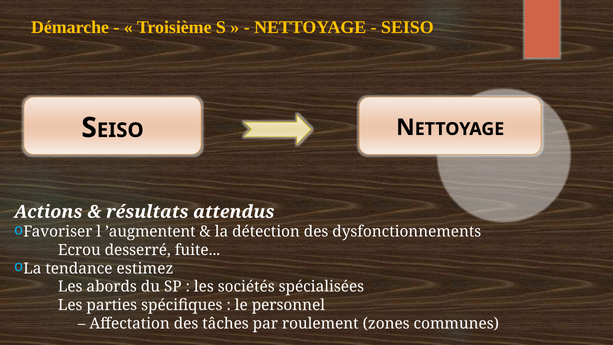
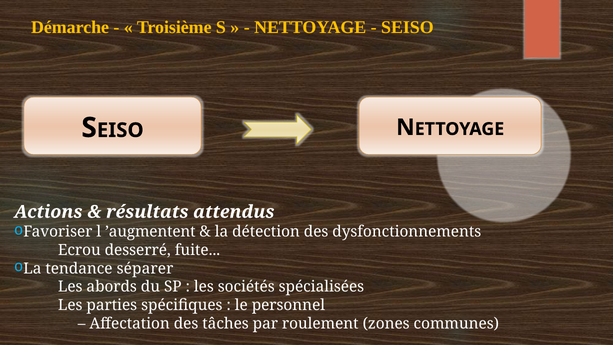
estimez: estimez -> séparer
